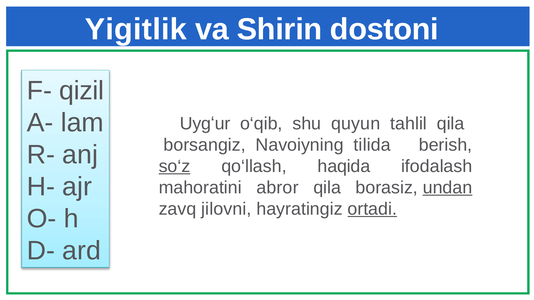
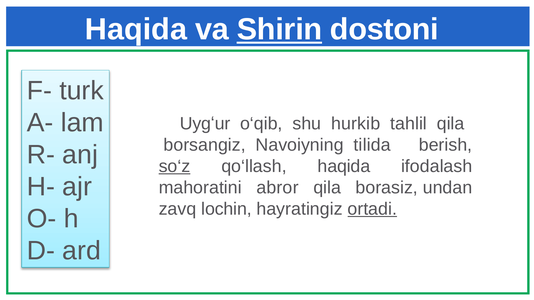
Yigitlik at (136, 30): Yigitlik -> Haqida
Shirin underline: none -> present
qizil: qizil -> turk
quyun: quyun -> hurkib
undan underline: present -> none
jilovni: jilovni -> lochin
